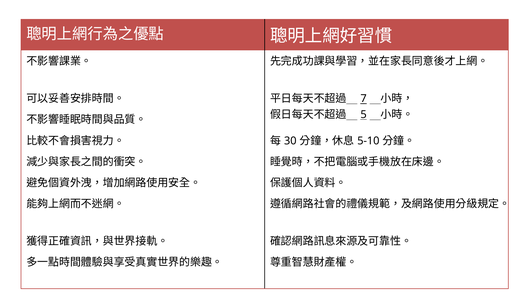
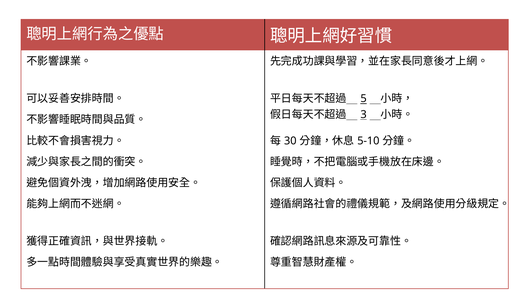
7: 7 -> 5
5: 5 -> 3
